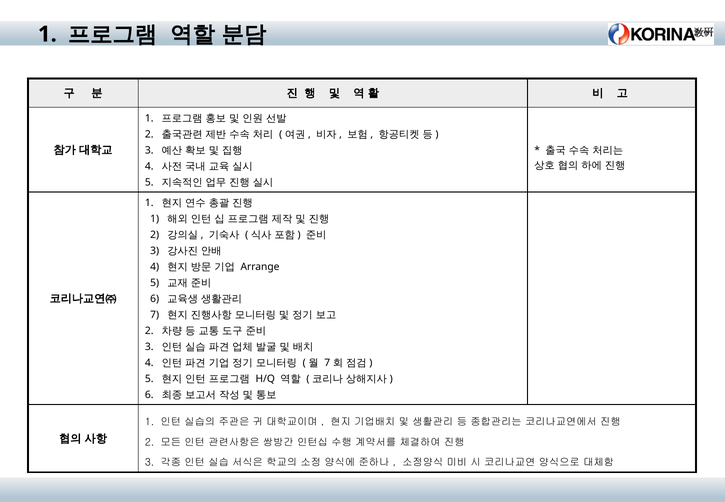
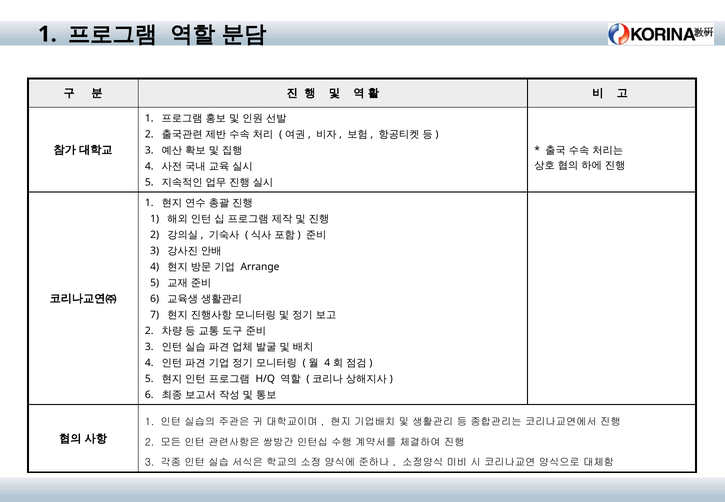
7 at (327, 363): 7 -> 4
